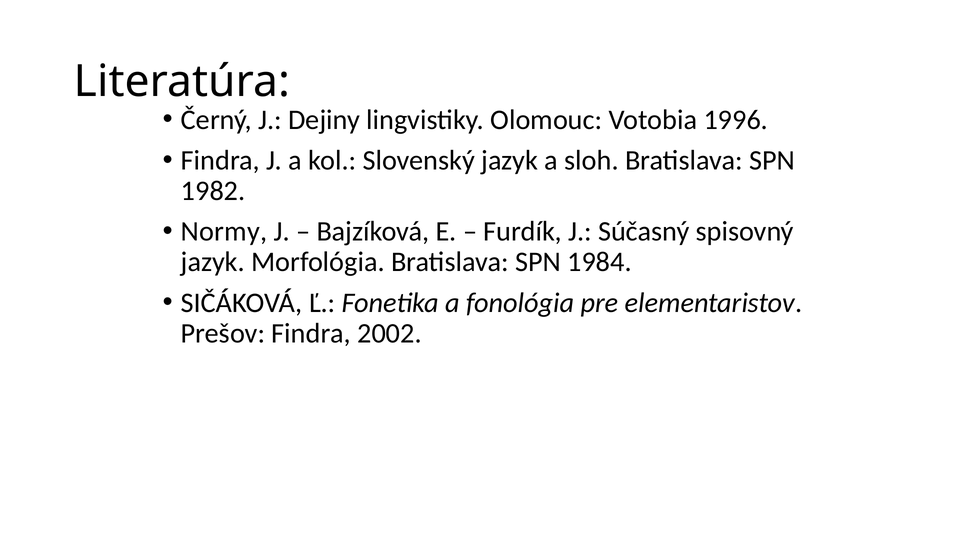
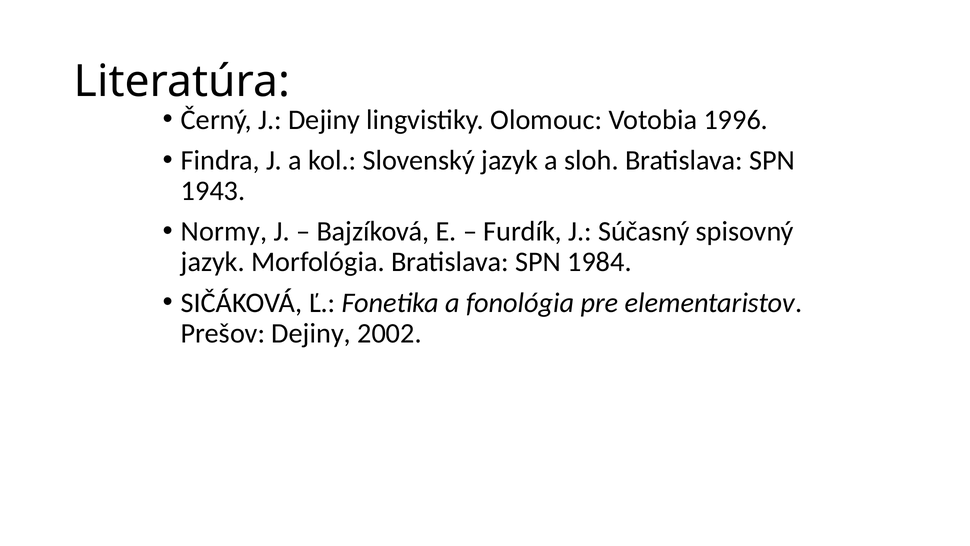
1982: 1982 -> 1943
Prešov Findra: Findra -> Dejiny
